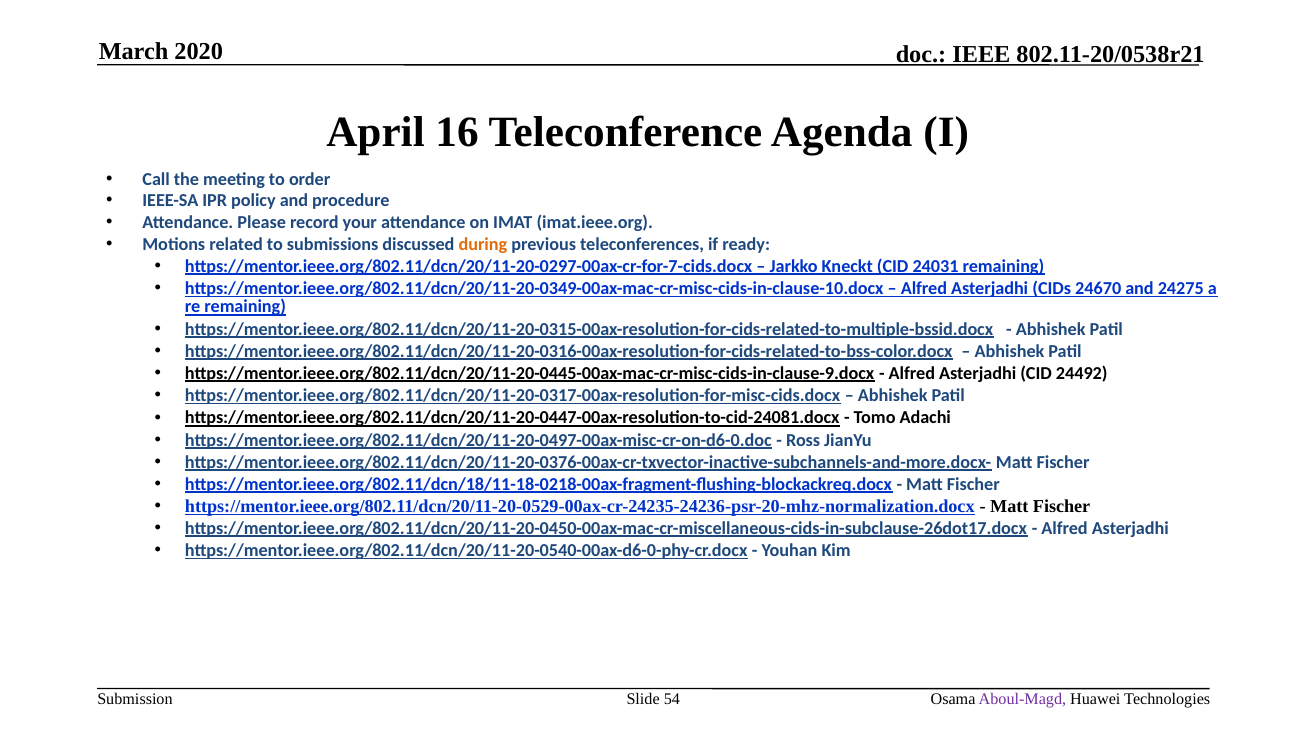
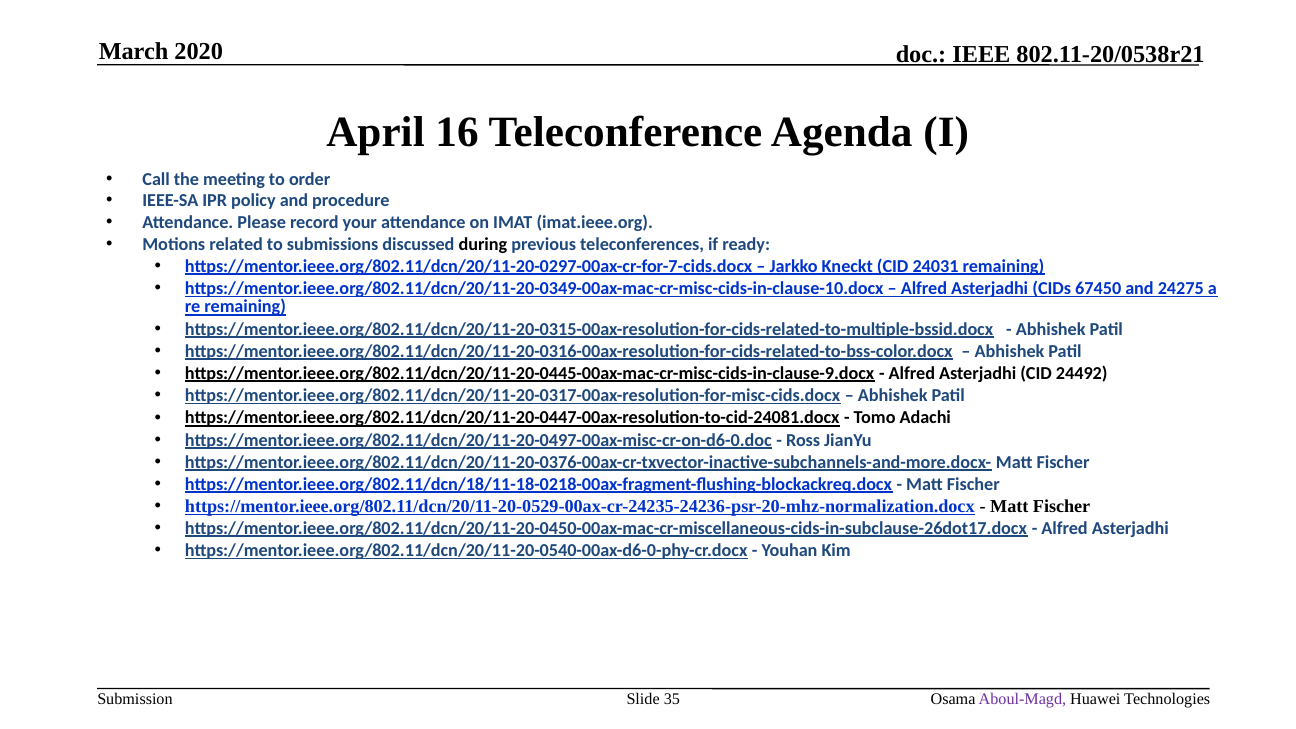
during colour: orange -> black
24670: 24670 -> 67450
54: 54 -> 35
